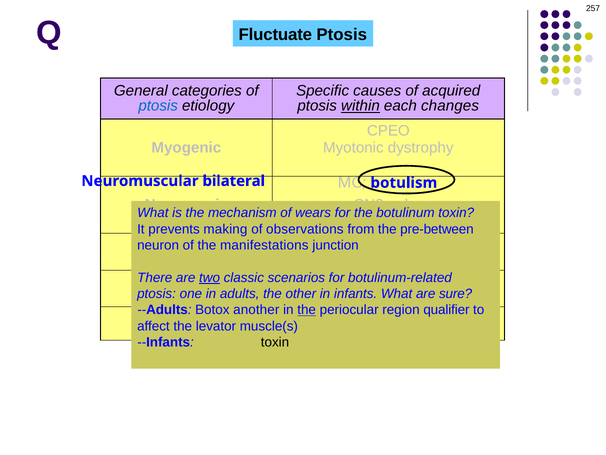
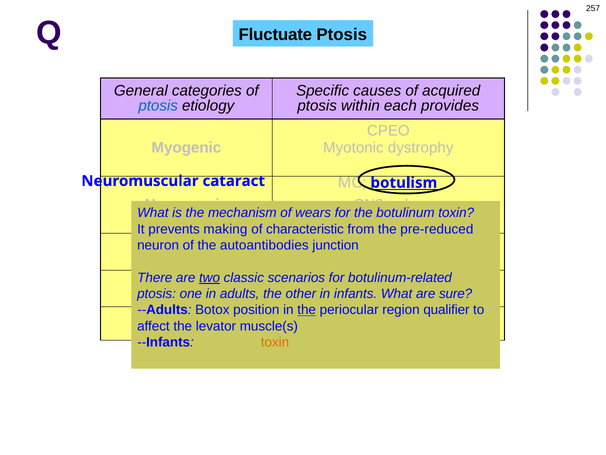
within underline: present -> none
changes: changes -> provides
bilateral: bilateral -> cataract
botulism underline: none -> present
observations: observations -> characteristic
pre-between: pre-between -> pre-reduced
manifestations: manifestations -> autoantibodies
another: another -> position
toxin at (275, 342) colour: black -> orange
